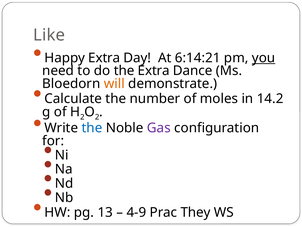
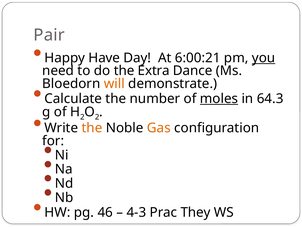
Like: Like -> Pair
Happy Extra: Extra -> Have
6:14:21: 6:14:21 -> 6:00:21
moles underline: none -> present
14.2: 14.2 -> 64.3
the at (92, 128) colour: blue -> orange
Gas colour: purple -> orange
13: 13 -> 46
4-9: 4-9 -> 4-3
